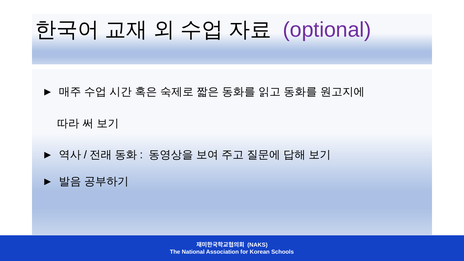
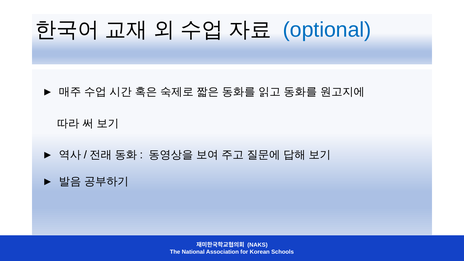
optional colour: purple -> blue
